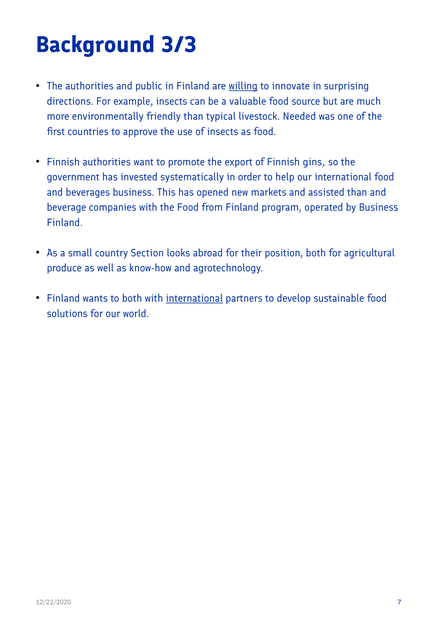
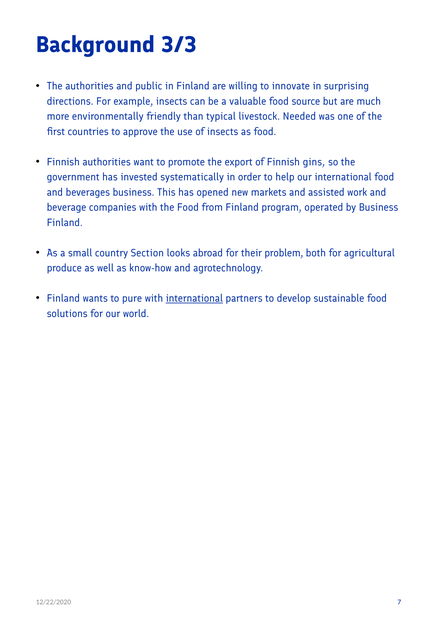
willing underline: present -> none
assisted than: than -> work
position: position -> problem
to both: both -> pure
